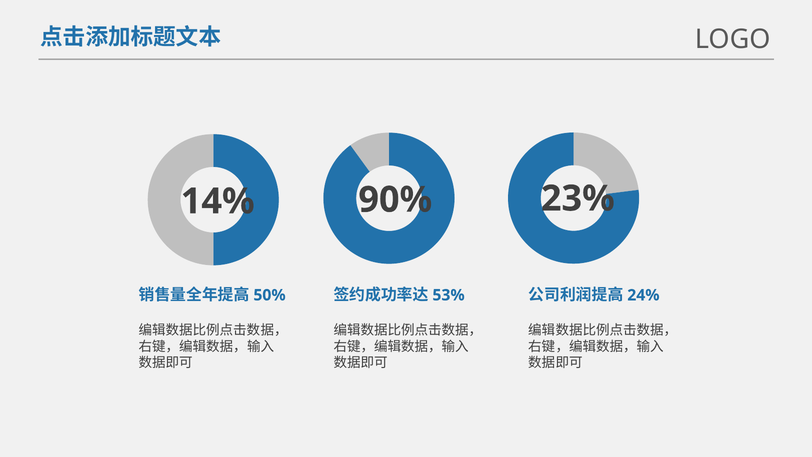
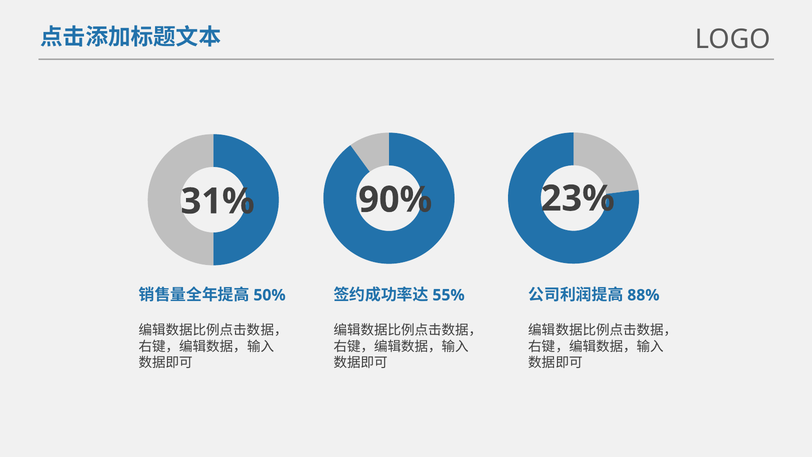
14%: 14% -> 31%
53%: 53% -> 55%
24%: 24% -> 88%
